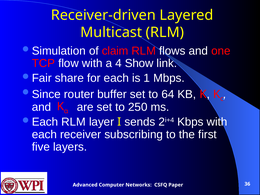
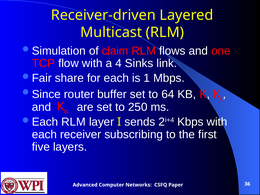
Show: Show -> Sinks
